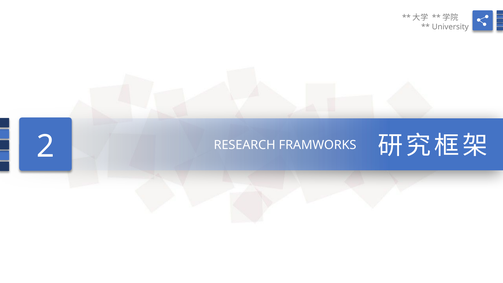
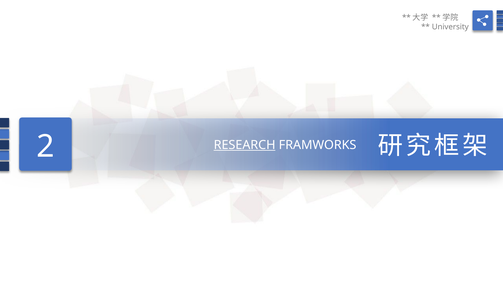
RESEARCH underline: none -> present
